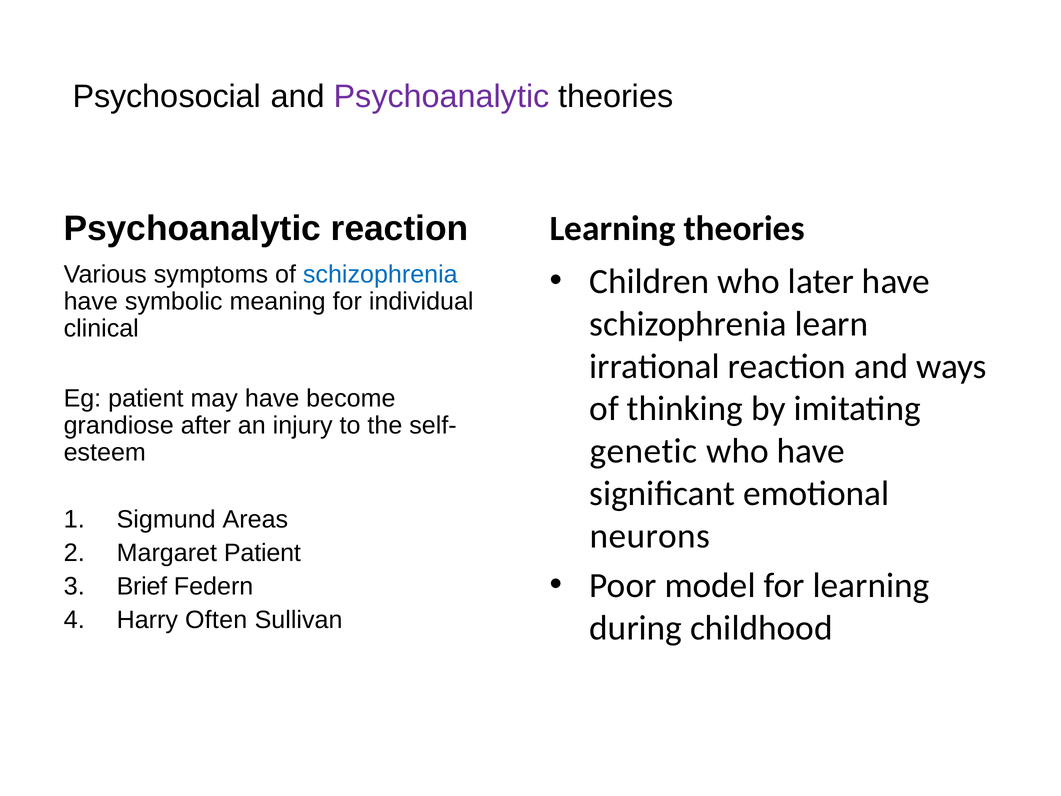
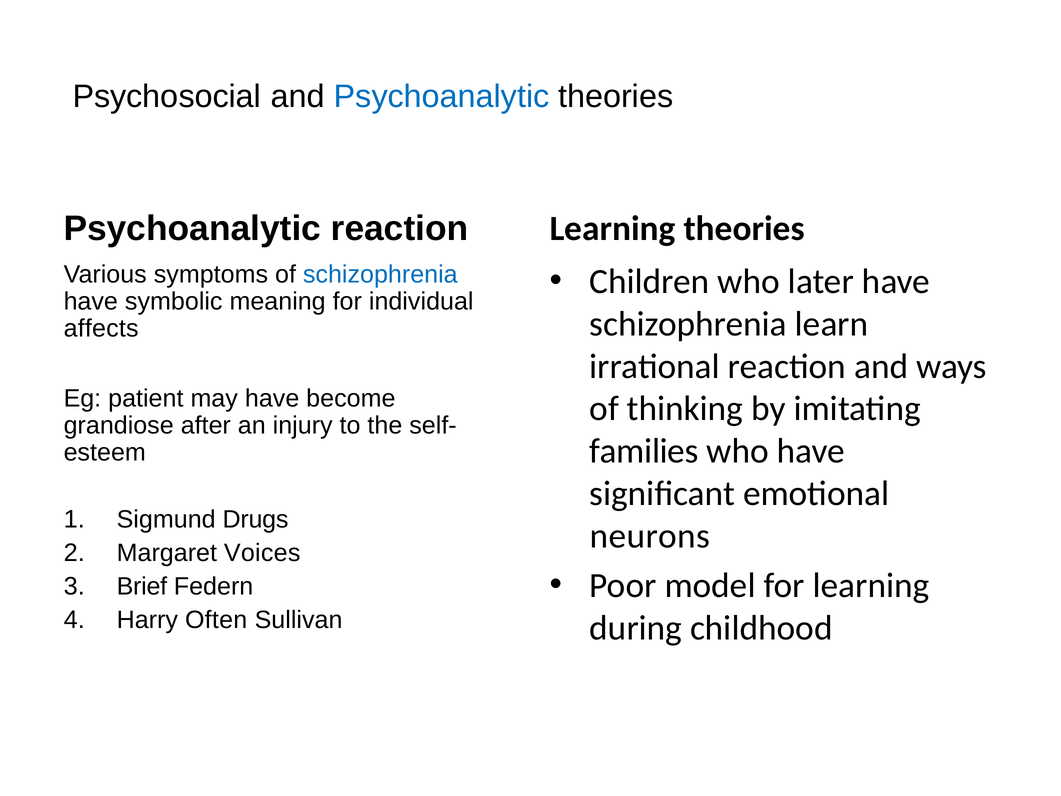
Psychoanalytic at (442, 96) colour: purple -> blue
clinical: clinical -> affects
genetic: genetic -> families
Areas: Areas -> Drugs
Margaret Patient: Patient -> Voices
